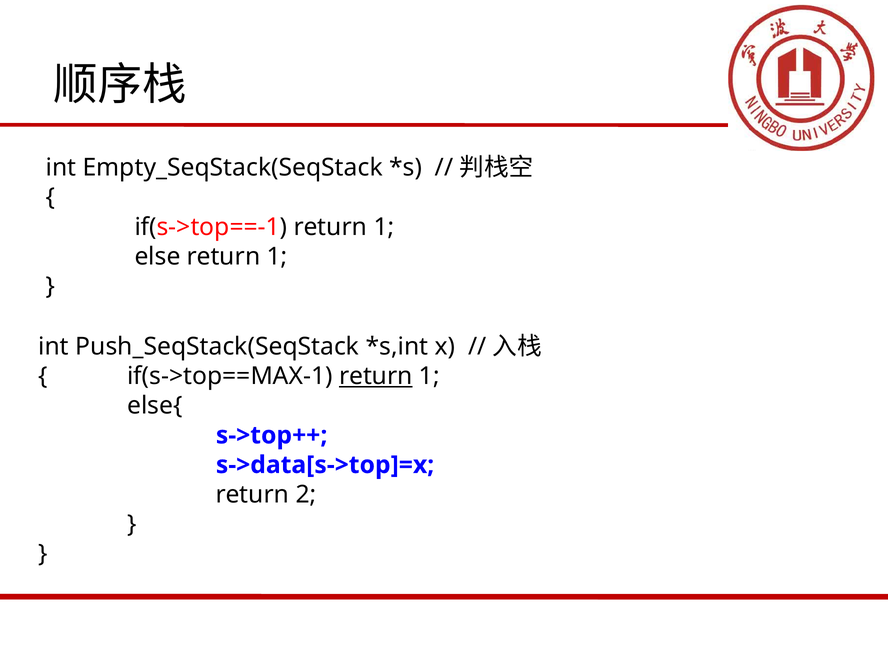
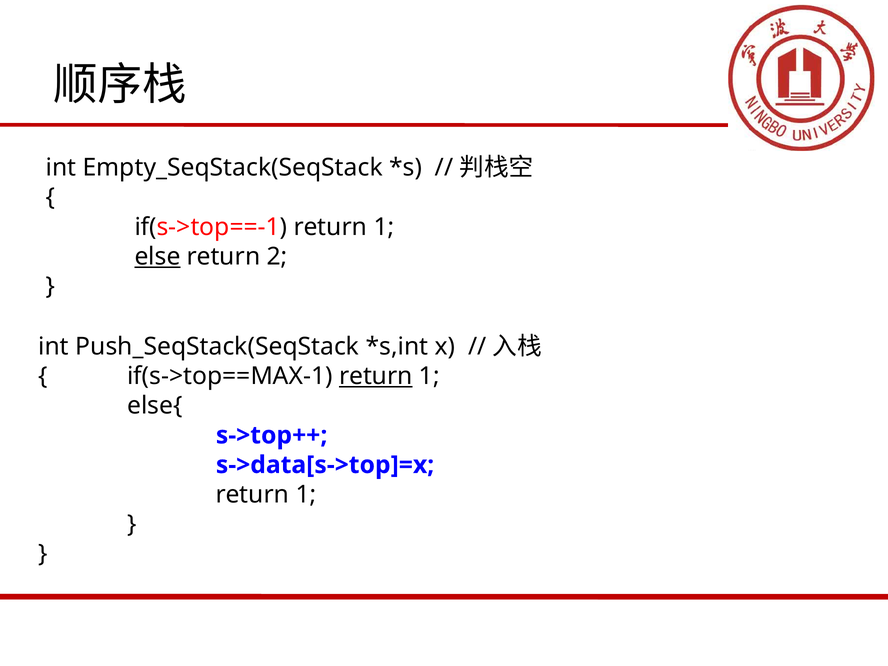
else underline: none -> present
1 at (277, 257): 1 -> 2
2 at (306, 495): 2 -> 1
